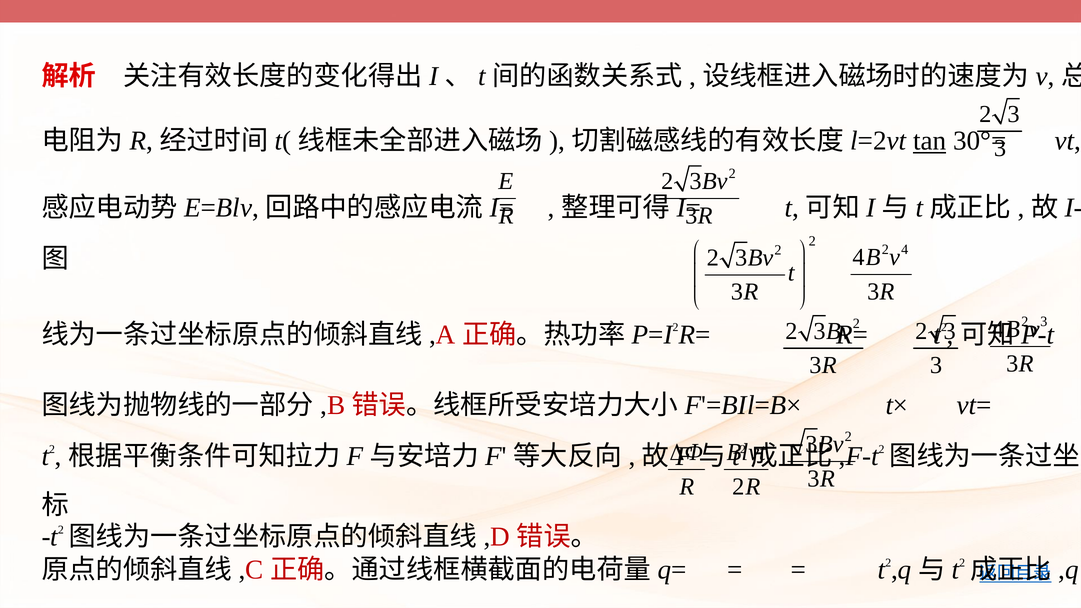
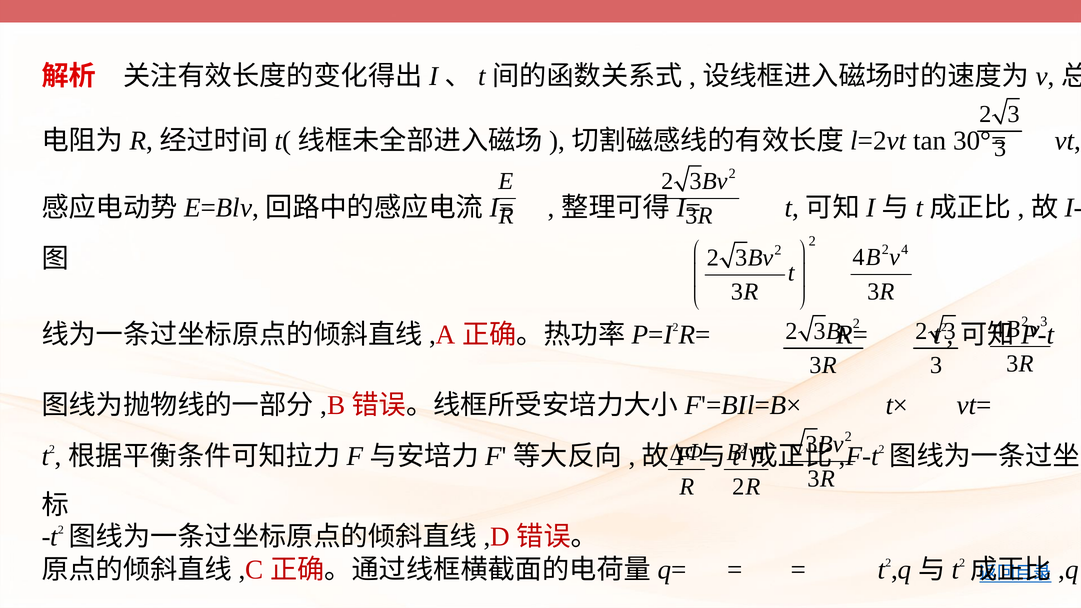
tan underline: present -> none
